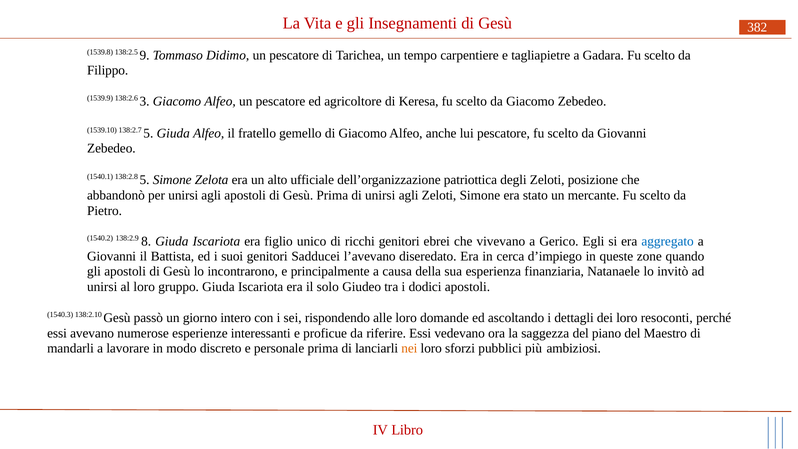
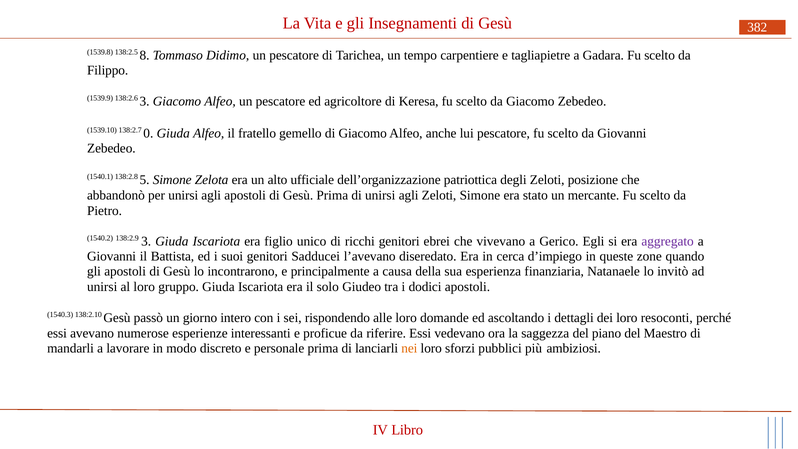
9: 9 -> 8
138:2.7 5: 5 -> 0
138:2.9 8: 8 -> 3
aggregato colour: blue -> purple
